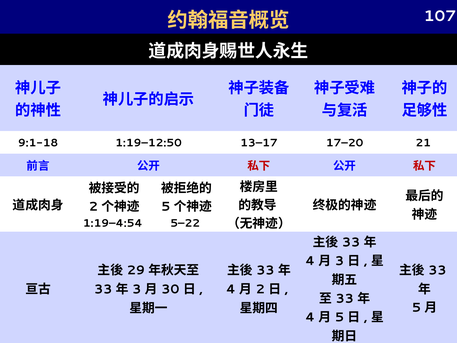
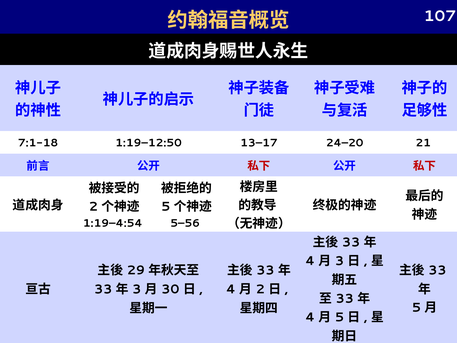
9:1-18: 9:1-18 -> 7:1-18
17–20: 17–20 -> 24–20
5–22: 5–22 -> 5–56
